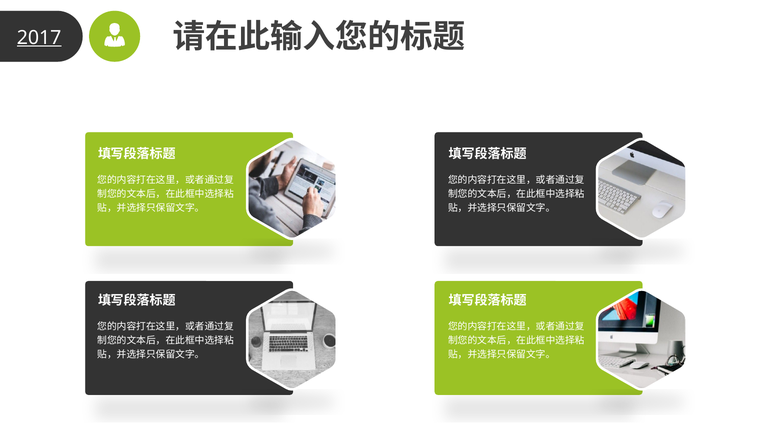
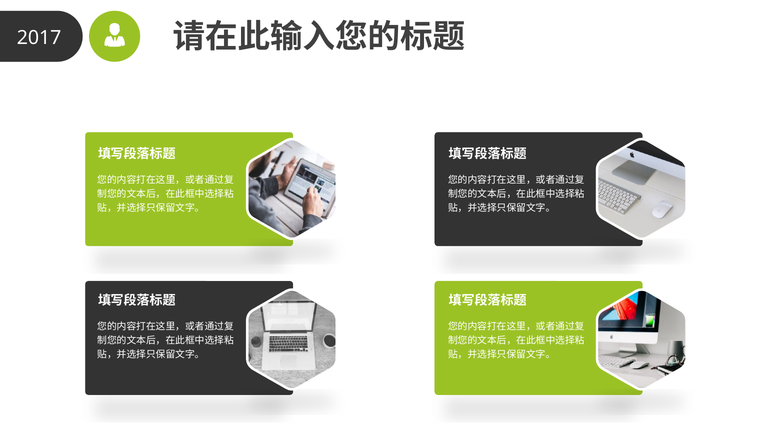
2017 underline: present -> none
